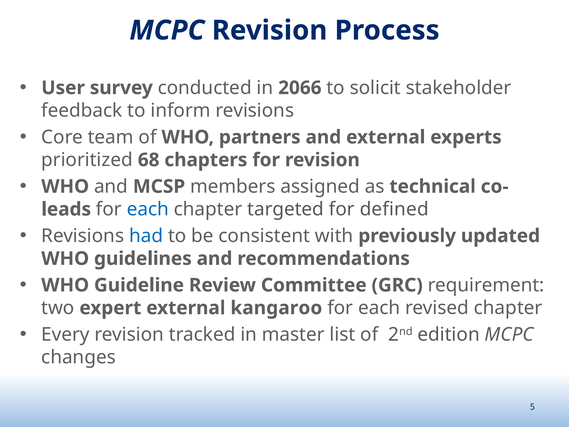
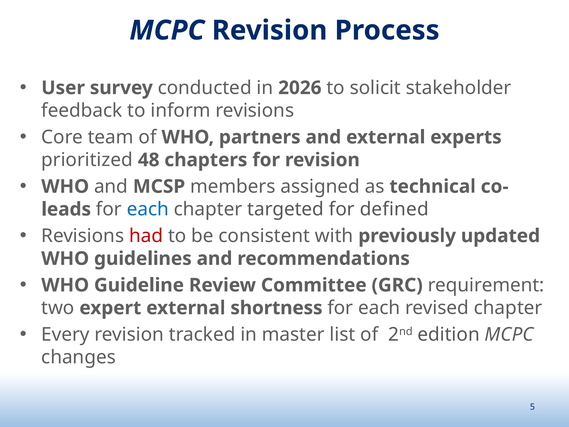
2066: 2066 -> 2026
68: 68 -> 48
had colour: blue -> red
kangaroo: kangaroo -> shortness
